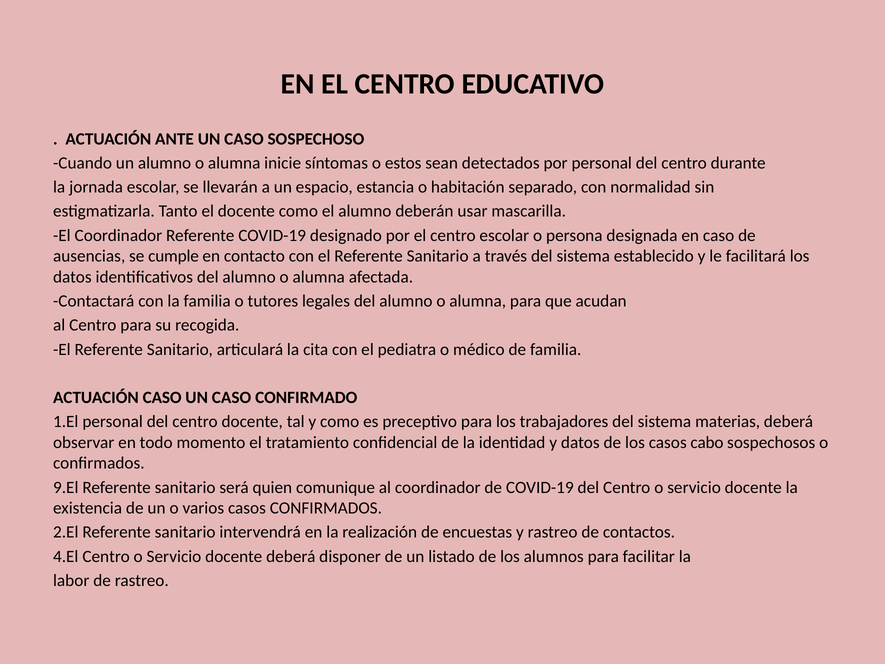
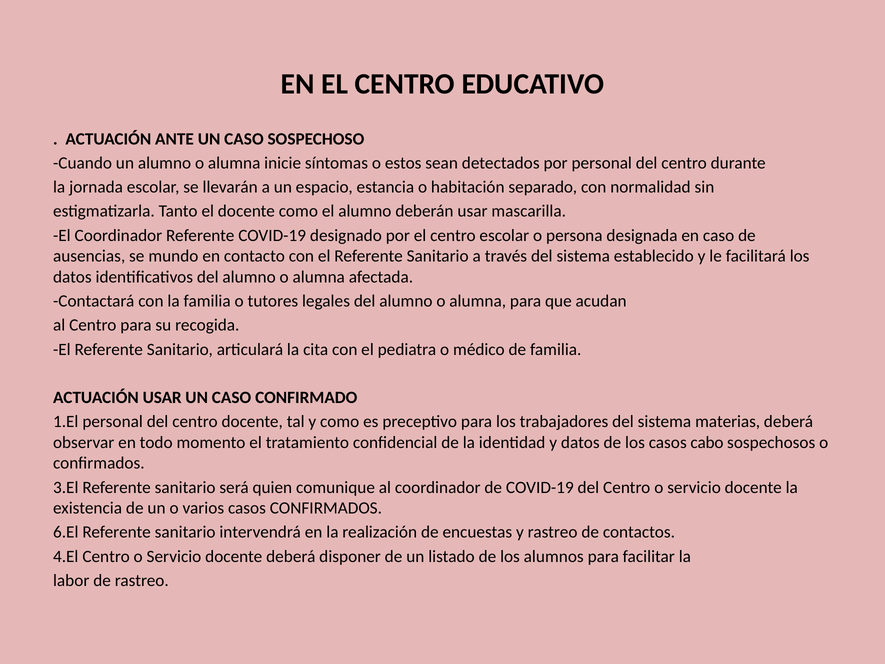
cumple: cumple -> mundo
ACTUACIÓN CASO: CASO -> USAR
9.El: 9.El -> 3.El
2.El: 2.El -> 6.El
